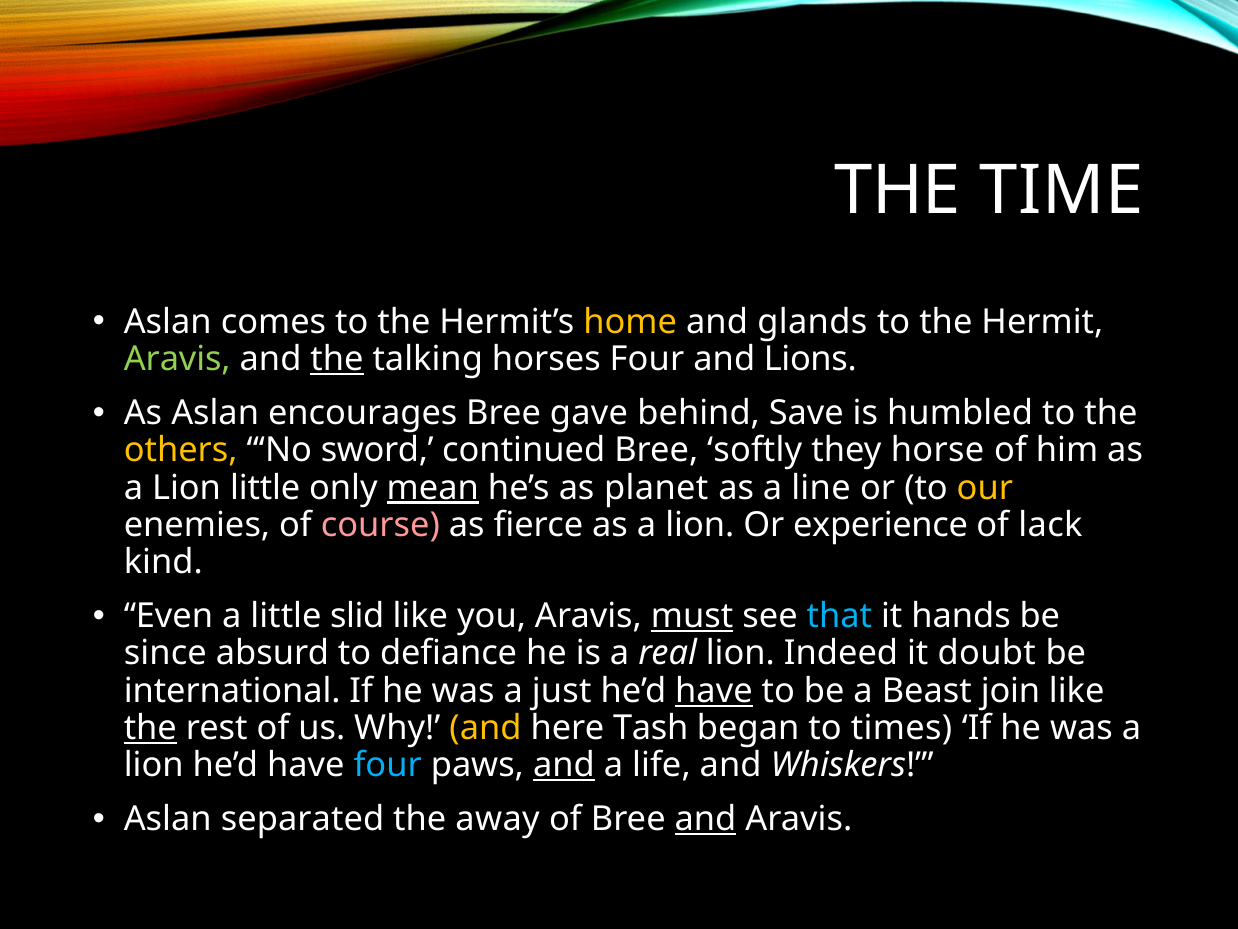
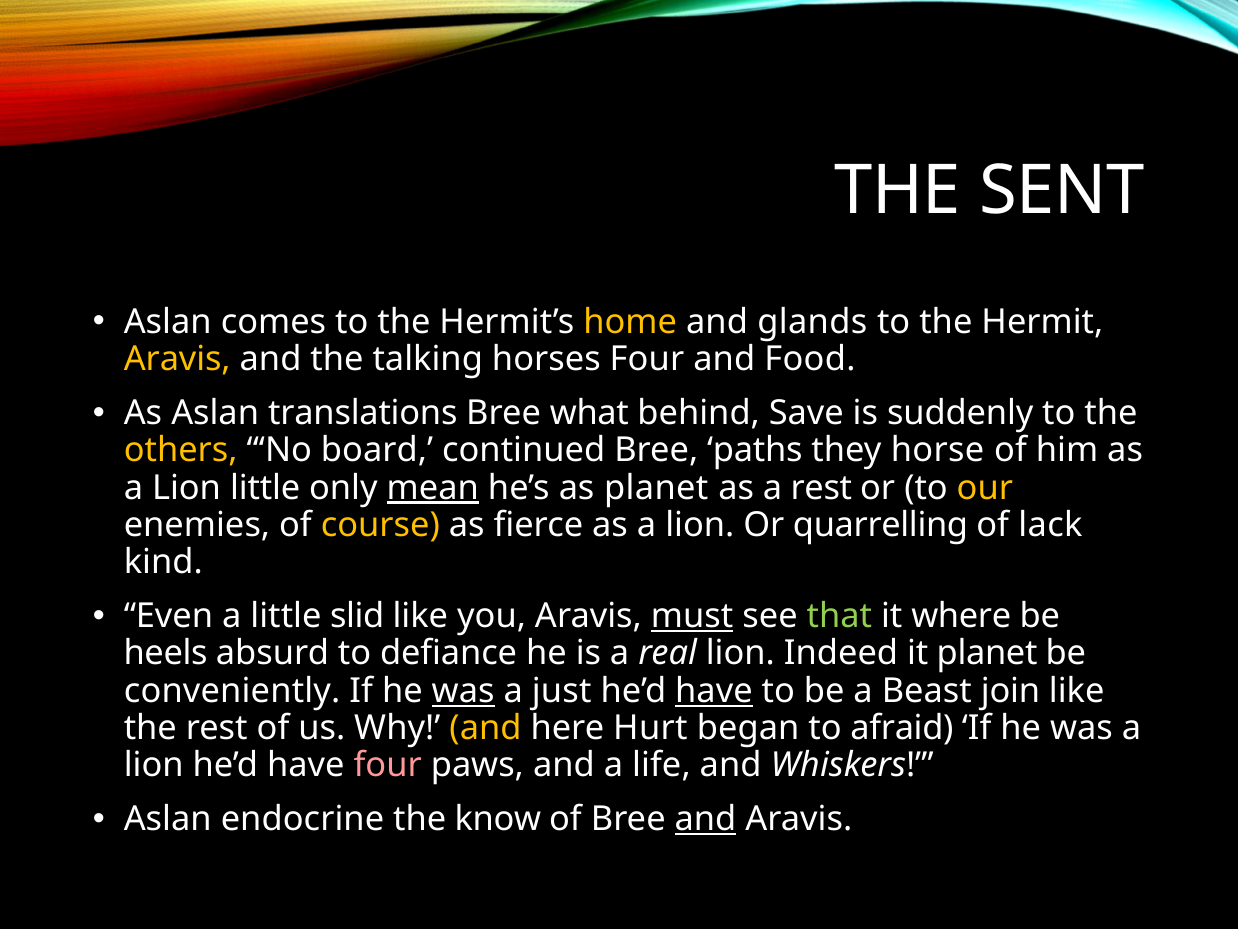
TIME: TIME -> SENT
Aravis at (177, 359) colour: light green -> yellow
the at (337, 359) underline: present -> none
Lions: Lions -> Food
encourages: encourages -> translations
gave: gave -> what
humbled: humbled -> suddenly
sword: sword -> board
softly: softly -> paths
a line: line -> rest
course colour: pink -> yellow
experience: experience -> quarrelling
that colour: light blue -> light green
hands: hands -> where
since: since -> heels
it doubt: doubt -> planet
international: international -> conveniently
was at (463, 690) underline: none -> present
the at (150, 727) underline: present -> none
Tash: Tash -> Hurt
times: times -> afraid
four at (388, 765) colour: light blue -> pink
and at (564, 765) underline: present -> none
separated: separated -> endocrine
away: away -> know
